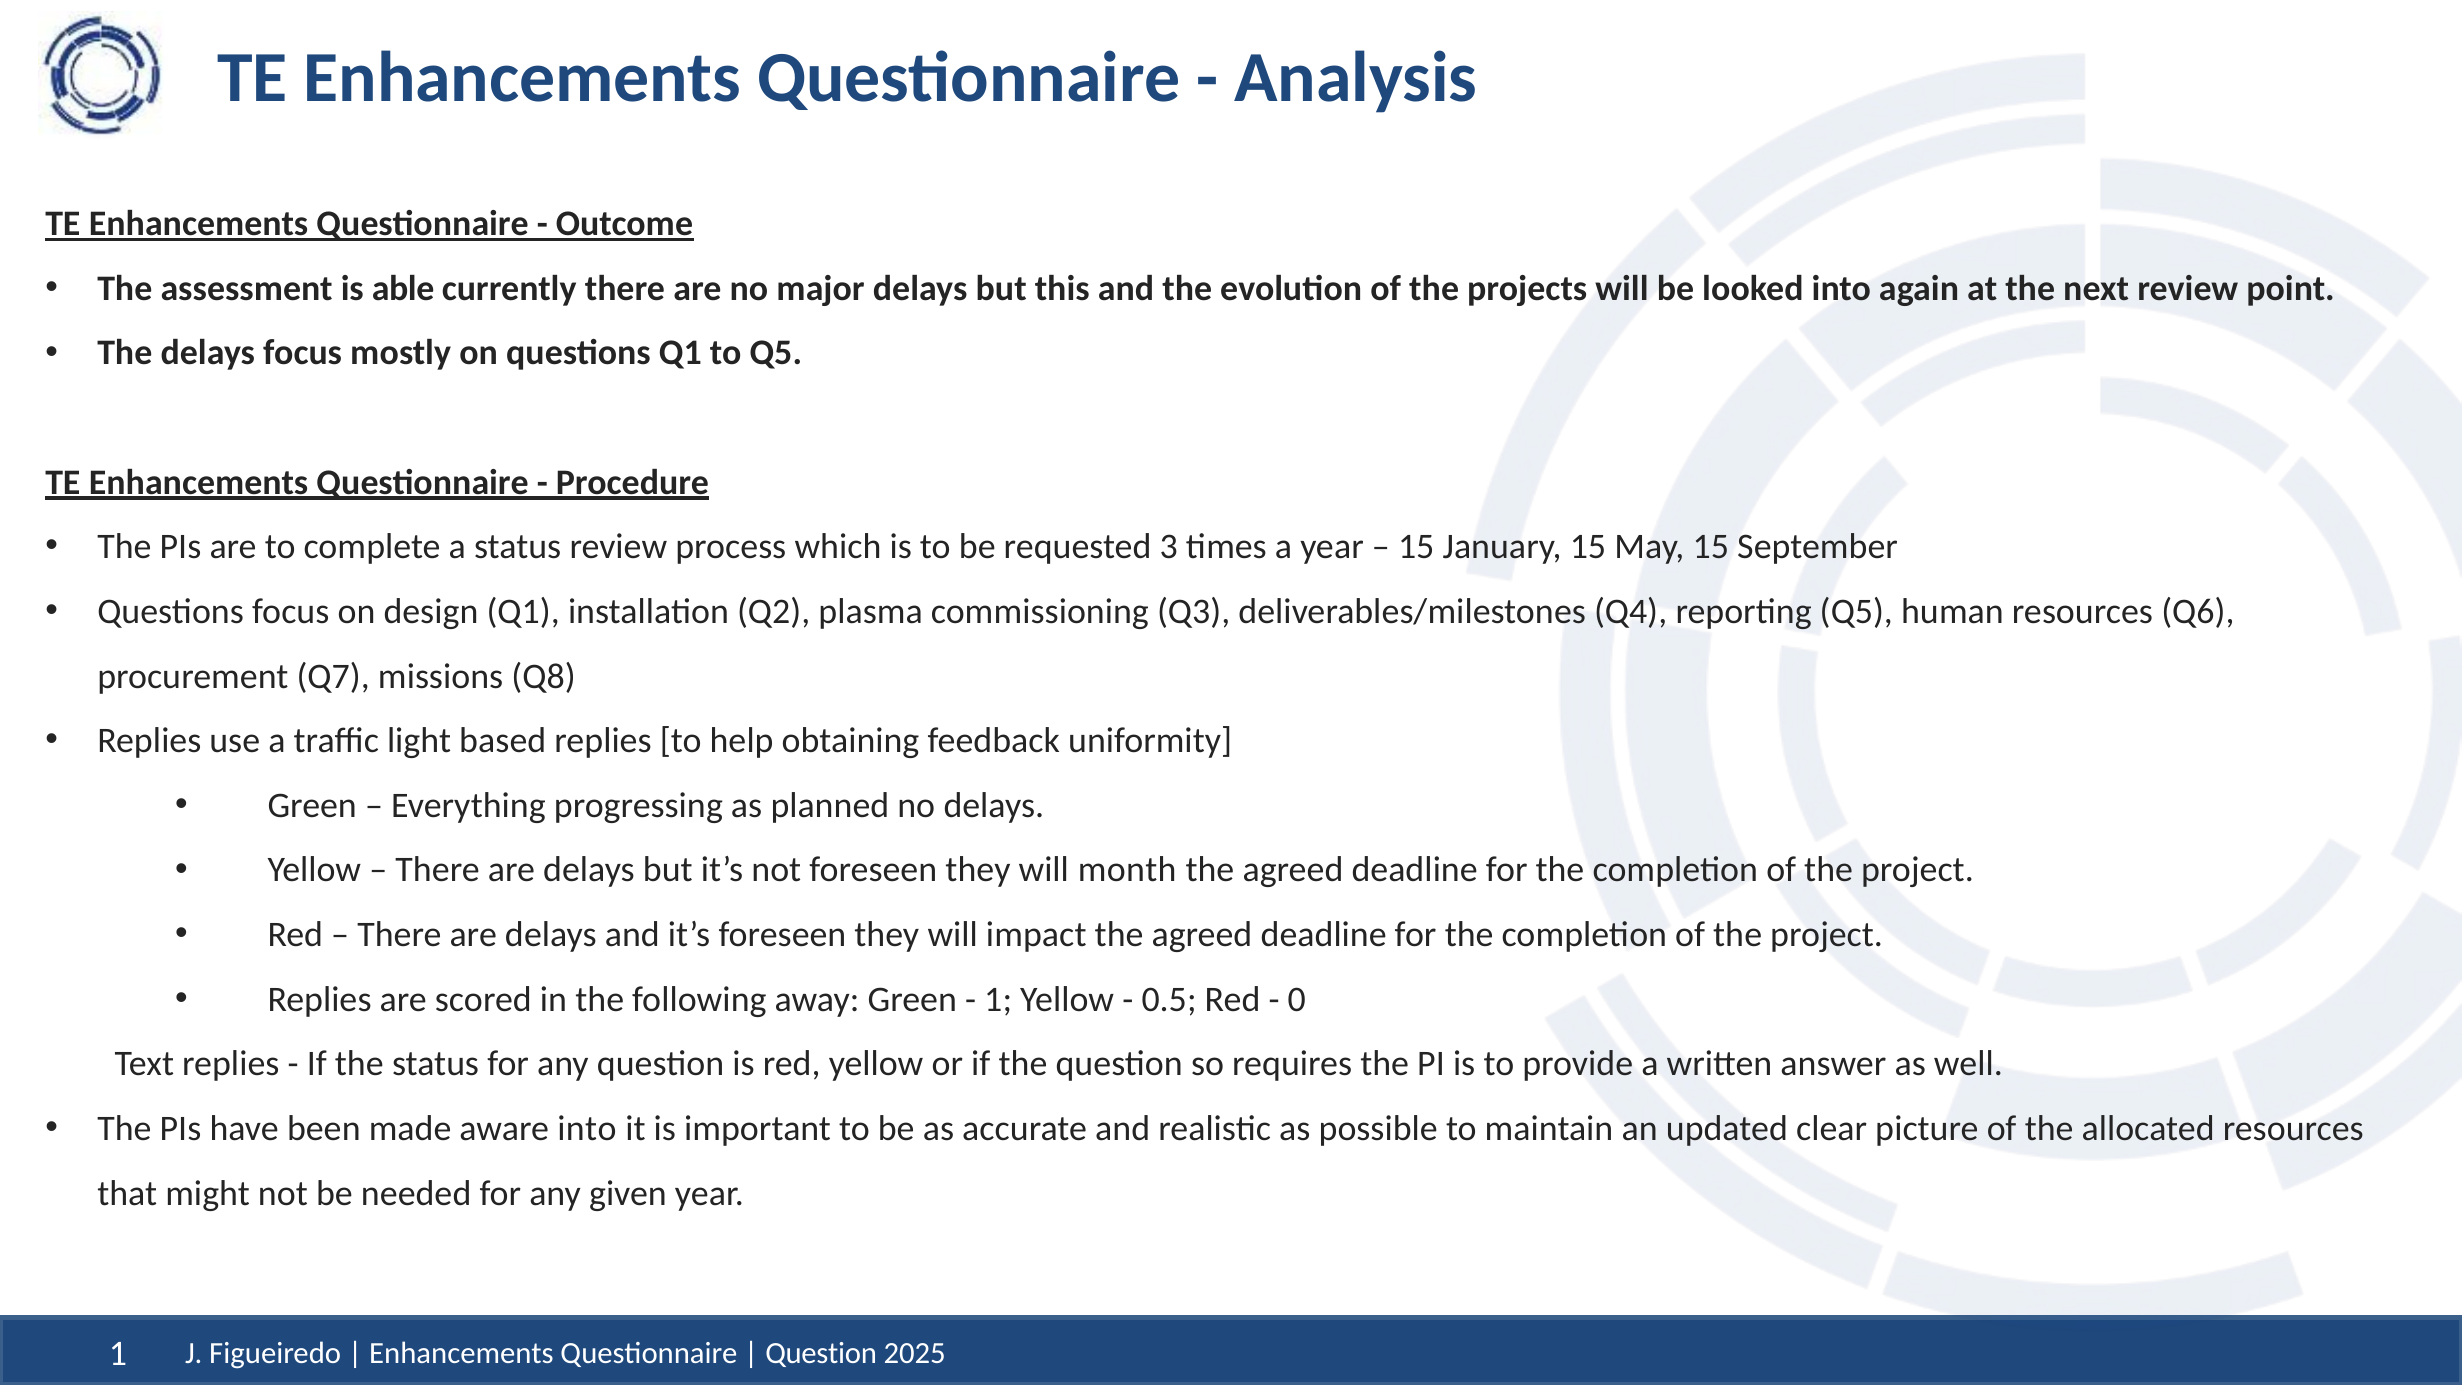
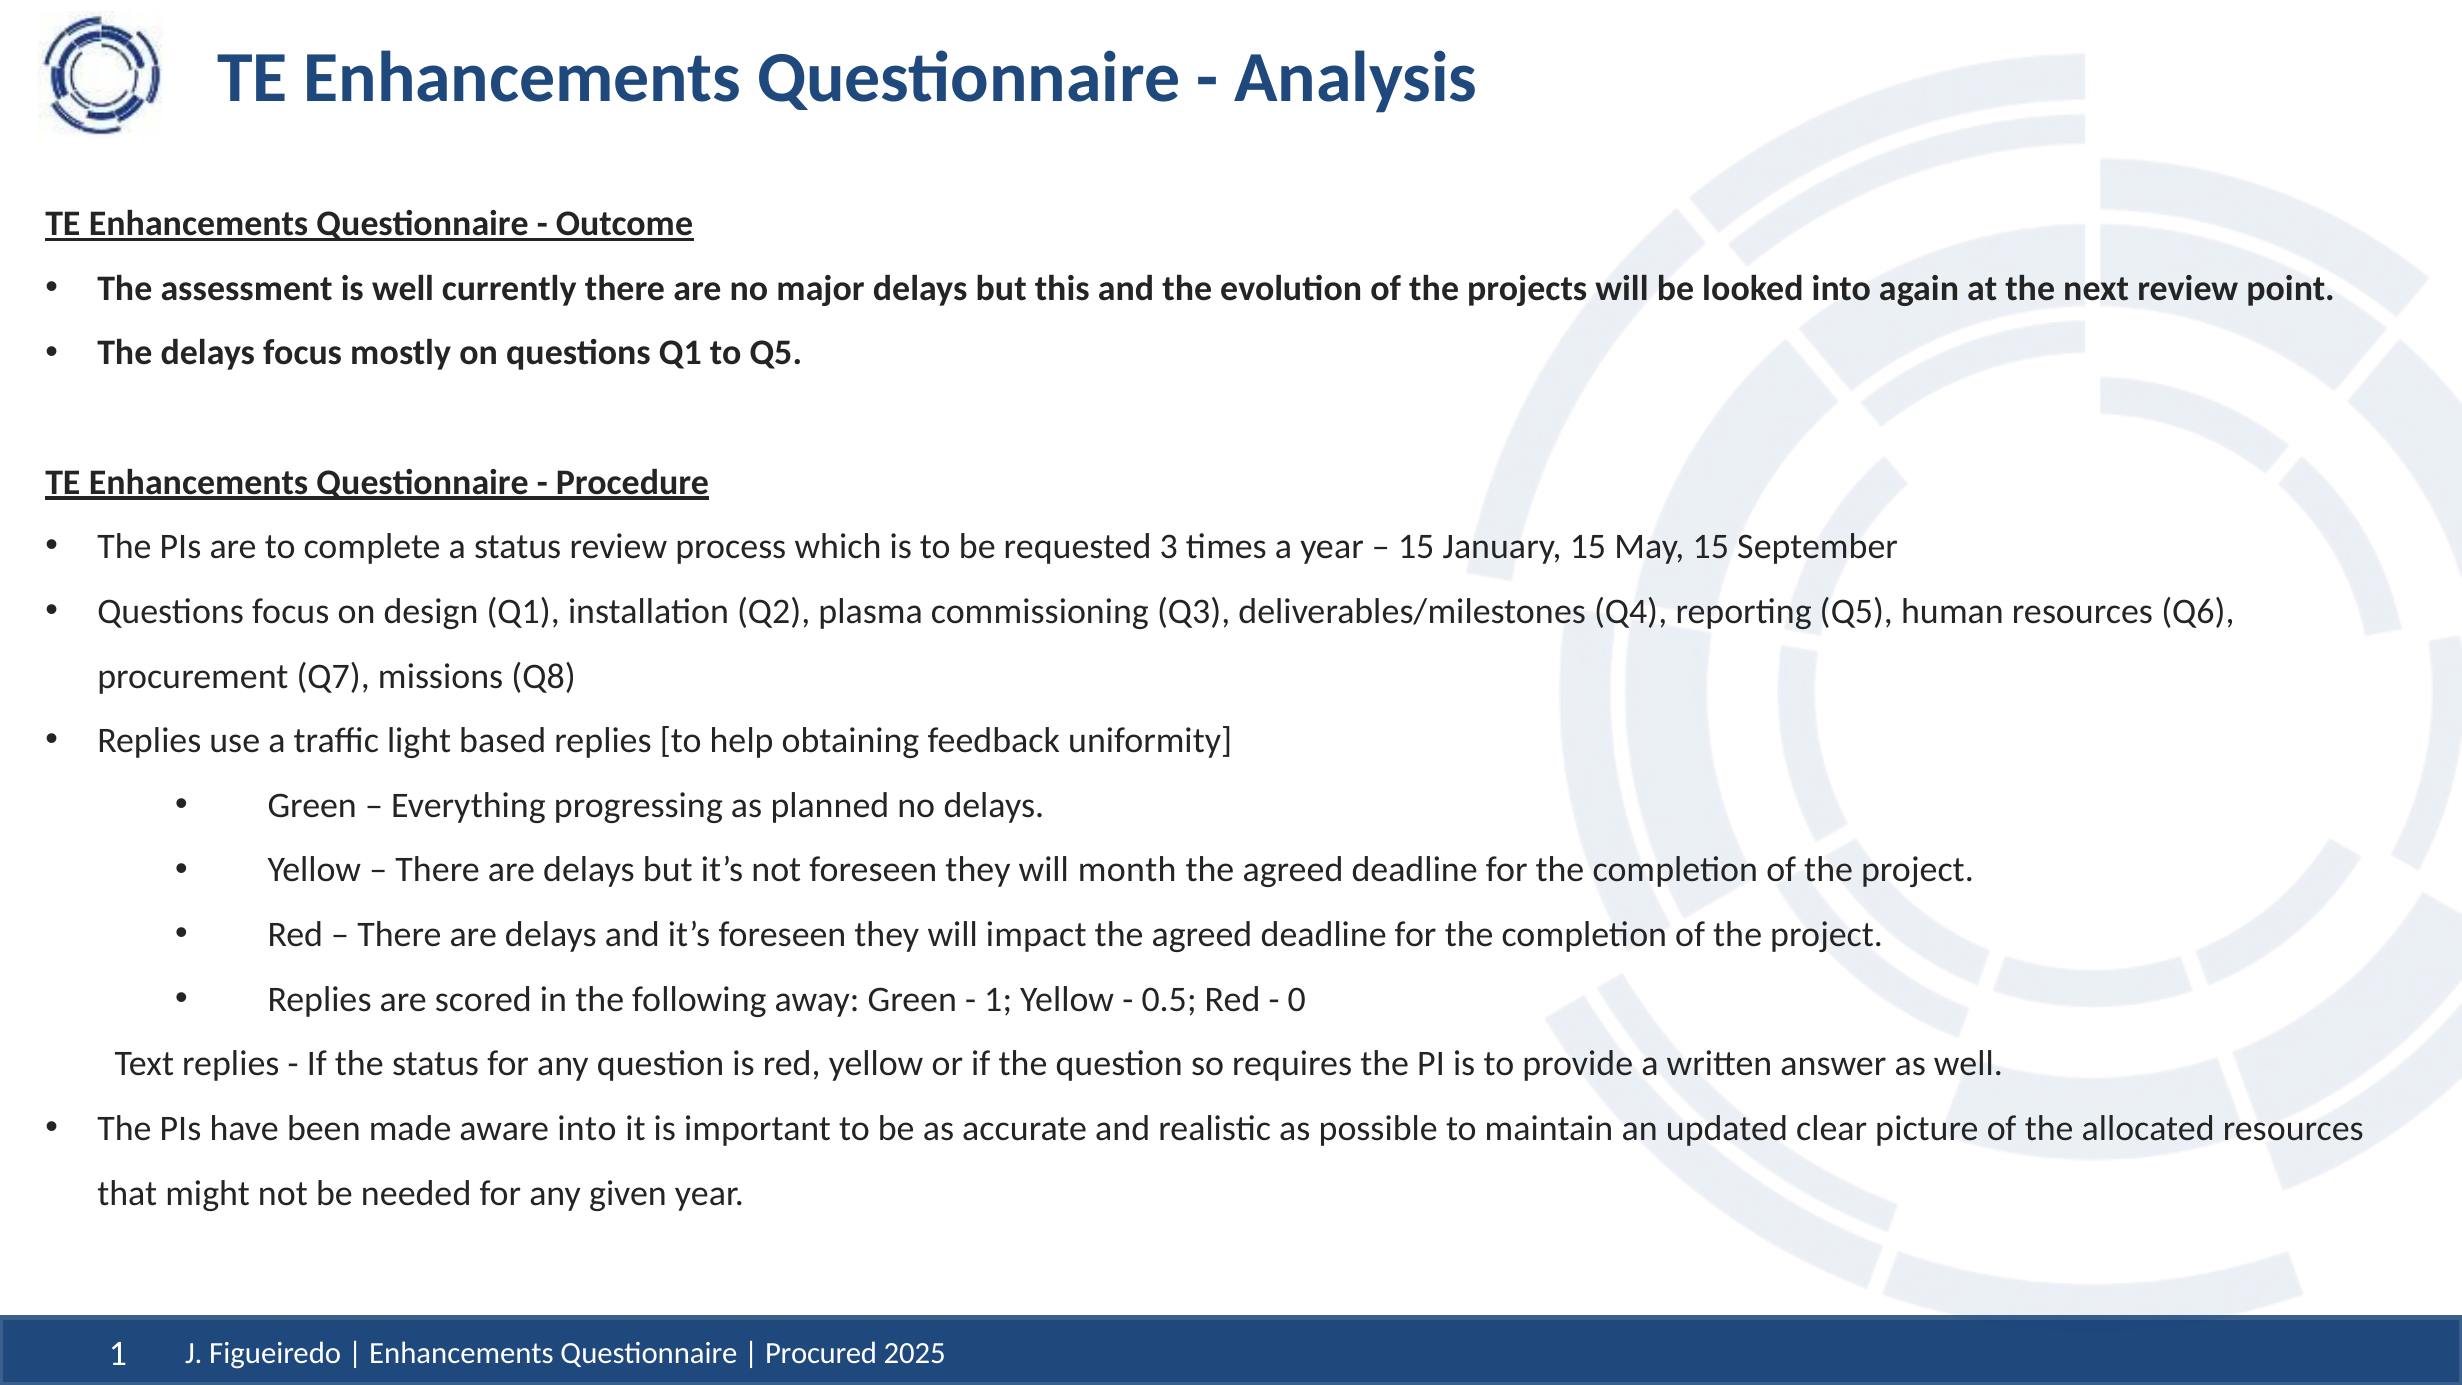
is able: able -> well
Question at (821, 1354): Question -> Procured
